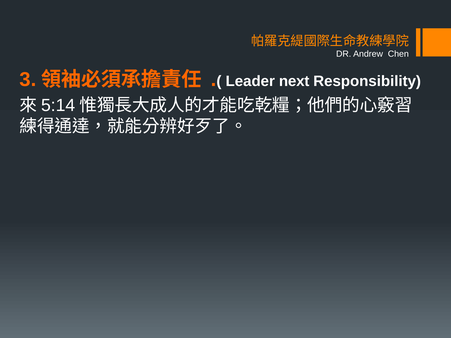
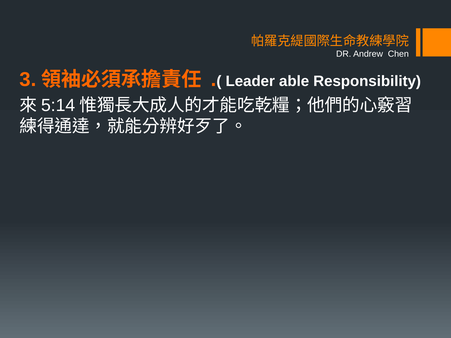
next: next -> able
